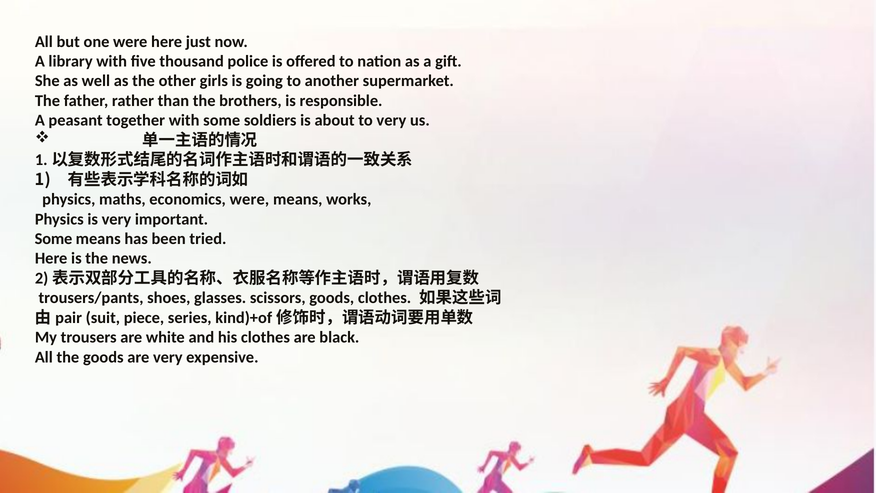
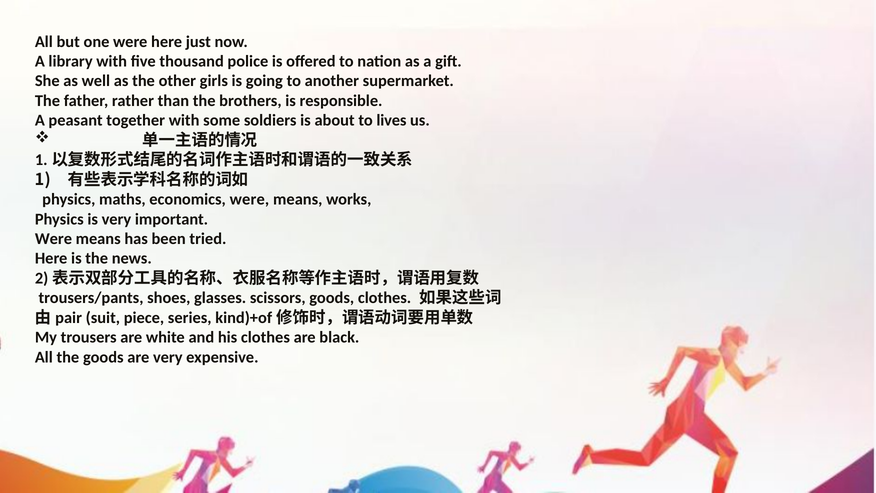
to very: very -> lives
Some at (54, 239): Some -> Were
